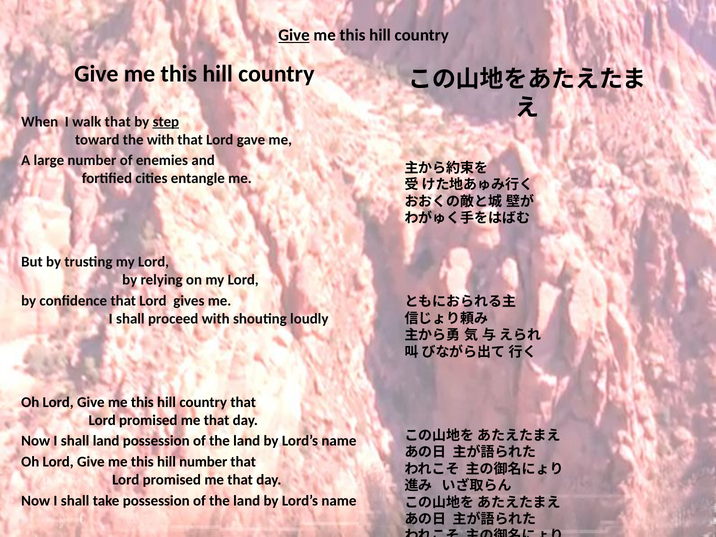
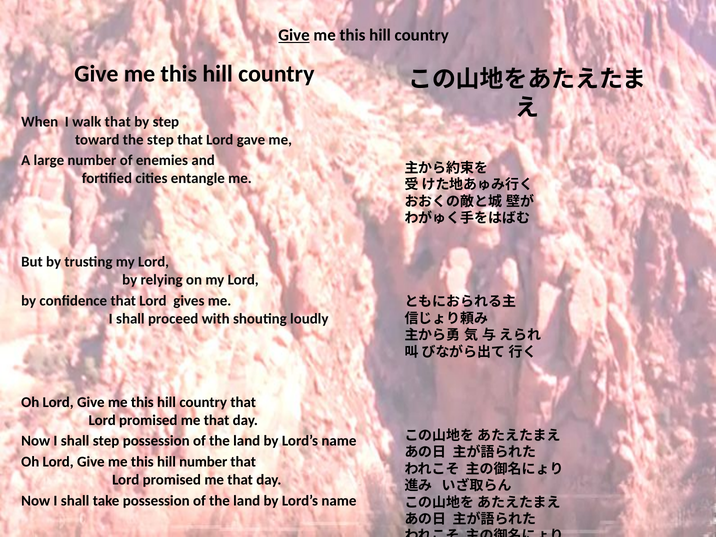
step at (166, 122) underline: present -> none
the with: with -> step
shall land: land -> step
